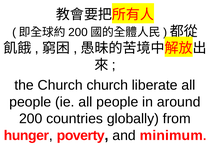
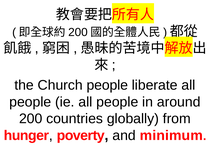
Church church: church -> people
